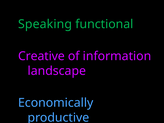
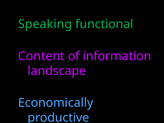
Creative: Creative -> Content
